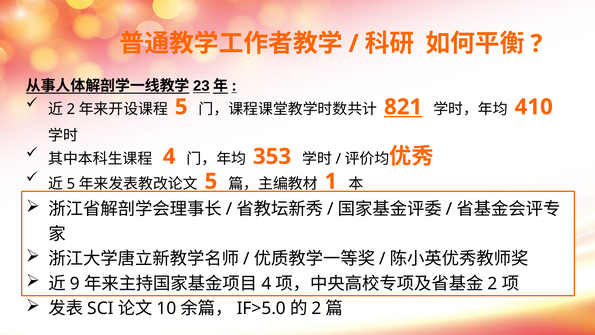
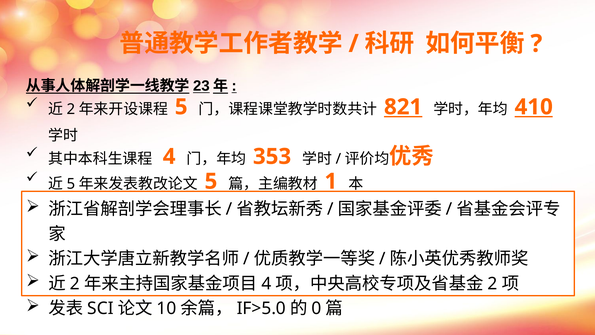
410 underline: none -> present
9 at (75, 283): 9 -> 2
2 at (317, 308): 2 -> 0
